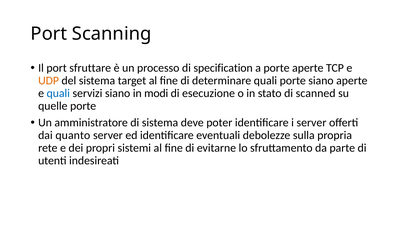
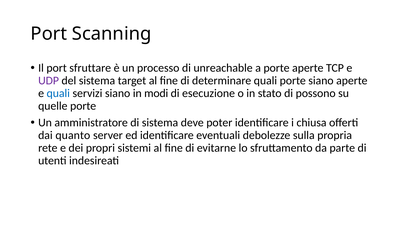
specification: specification -> unreachable
UDP colour: orange -> purple
scanned: scanned -> possono
i server: server -> chiusa
